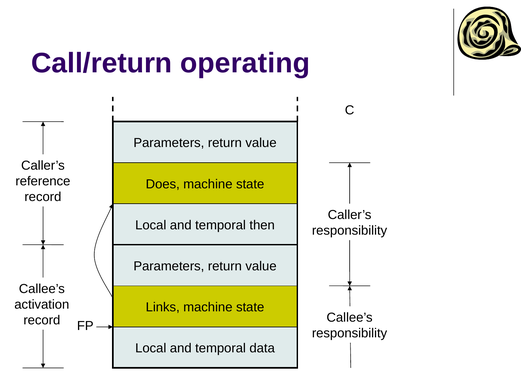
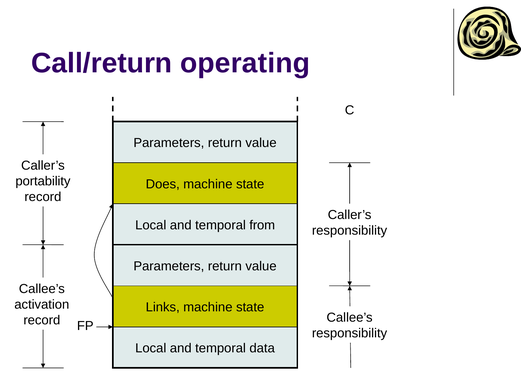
reference: reference -> portability
then: then -> from
